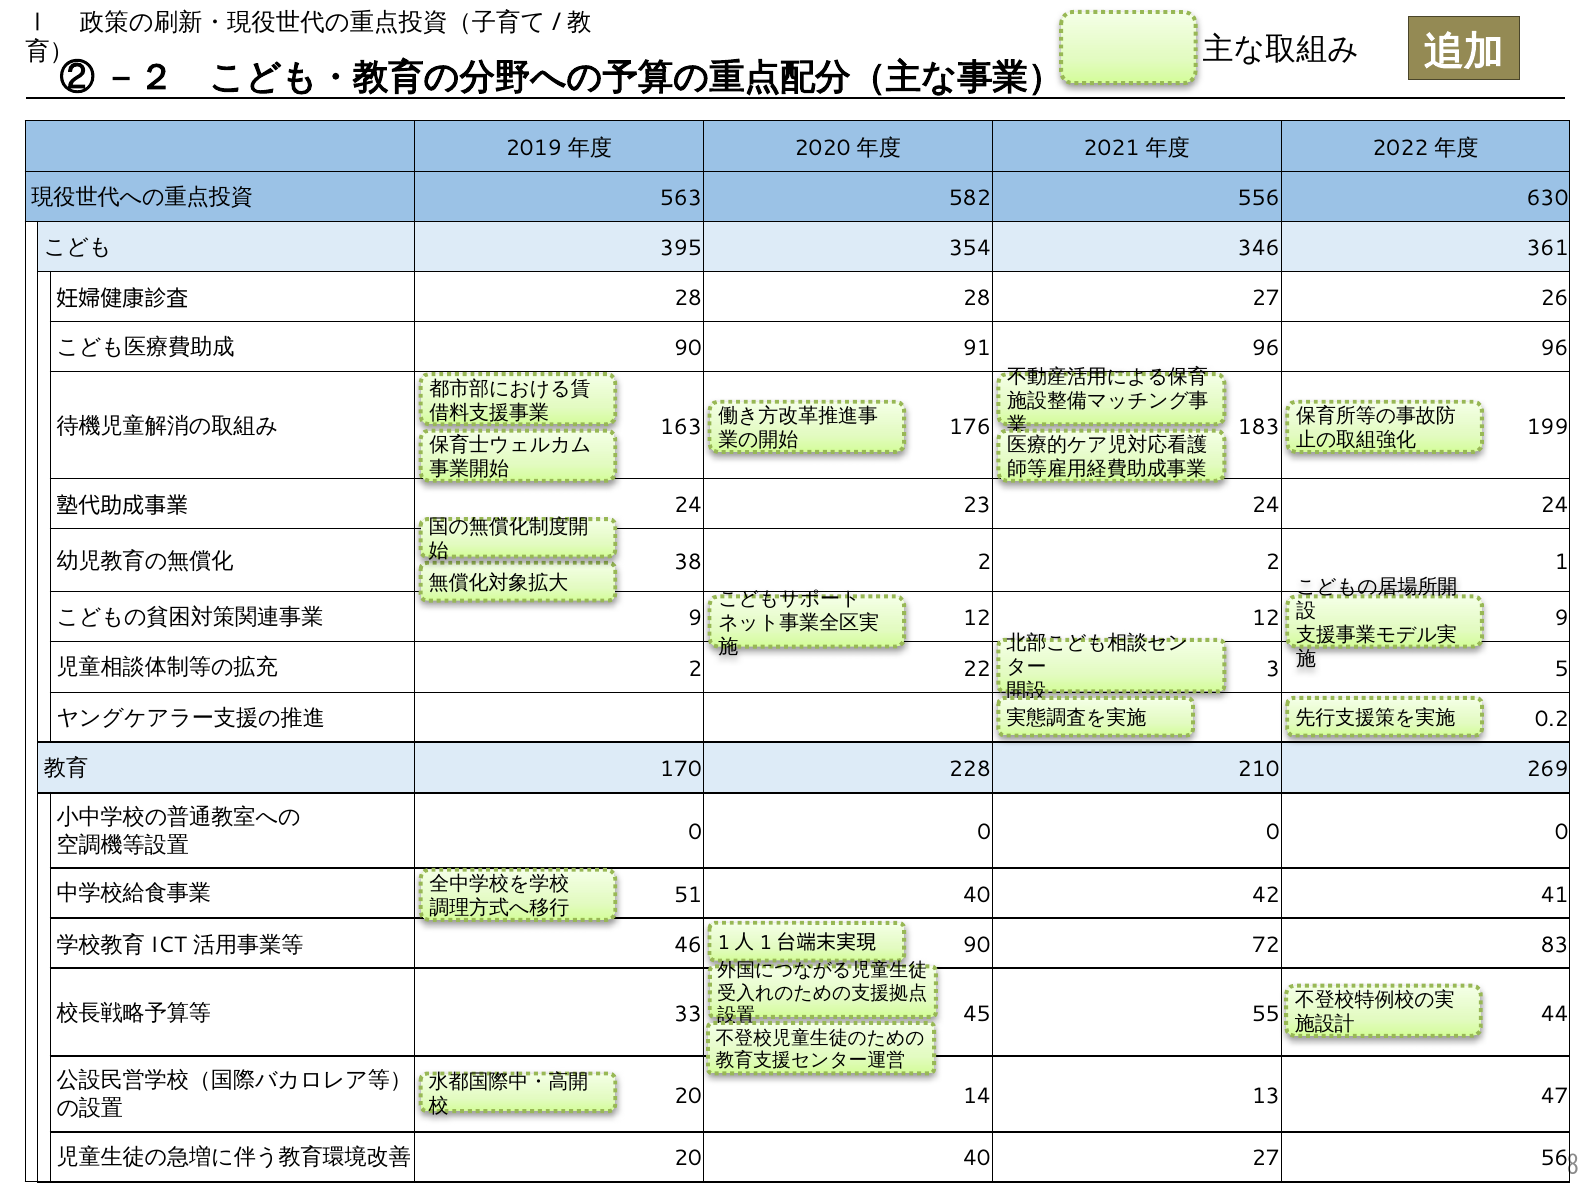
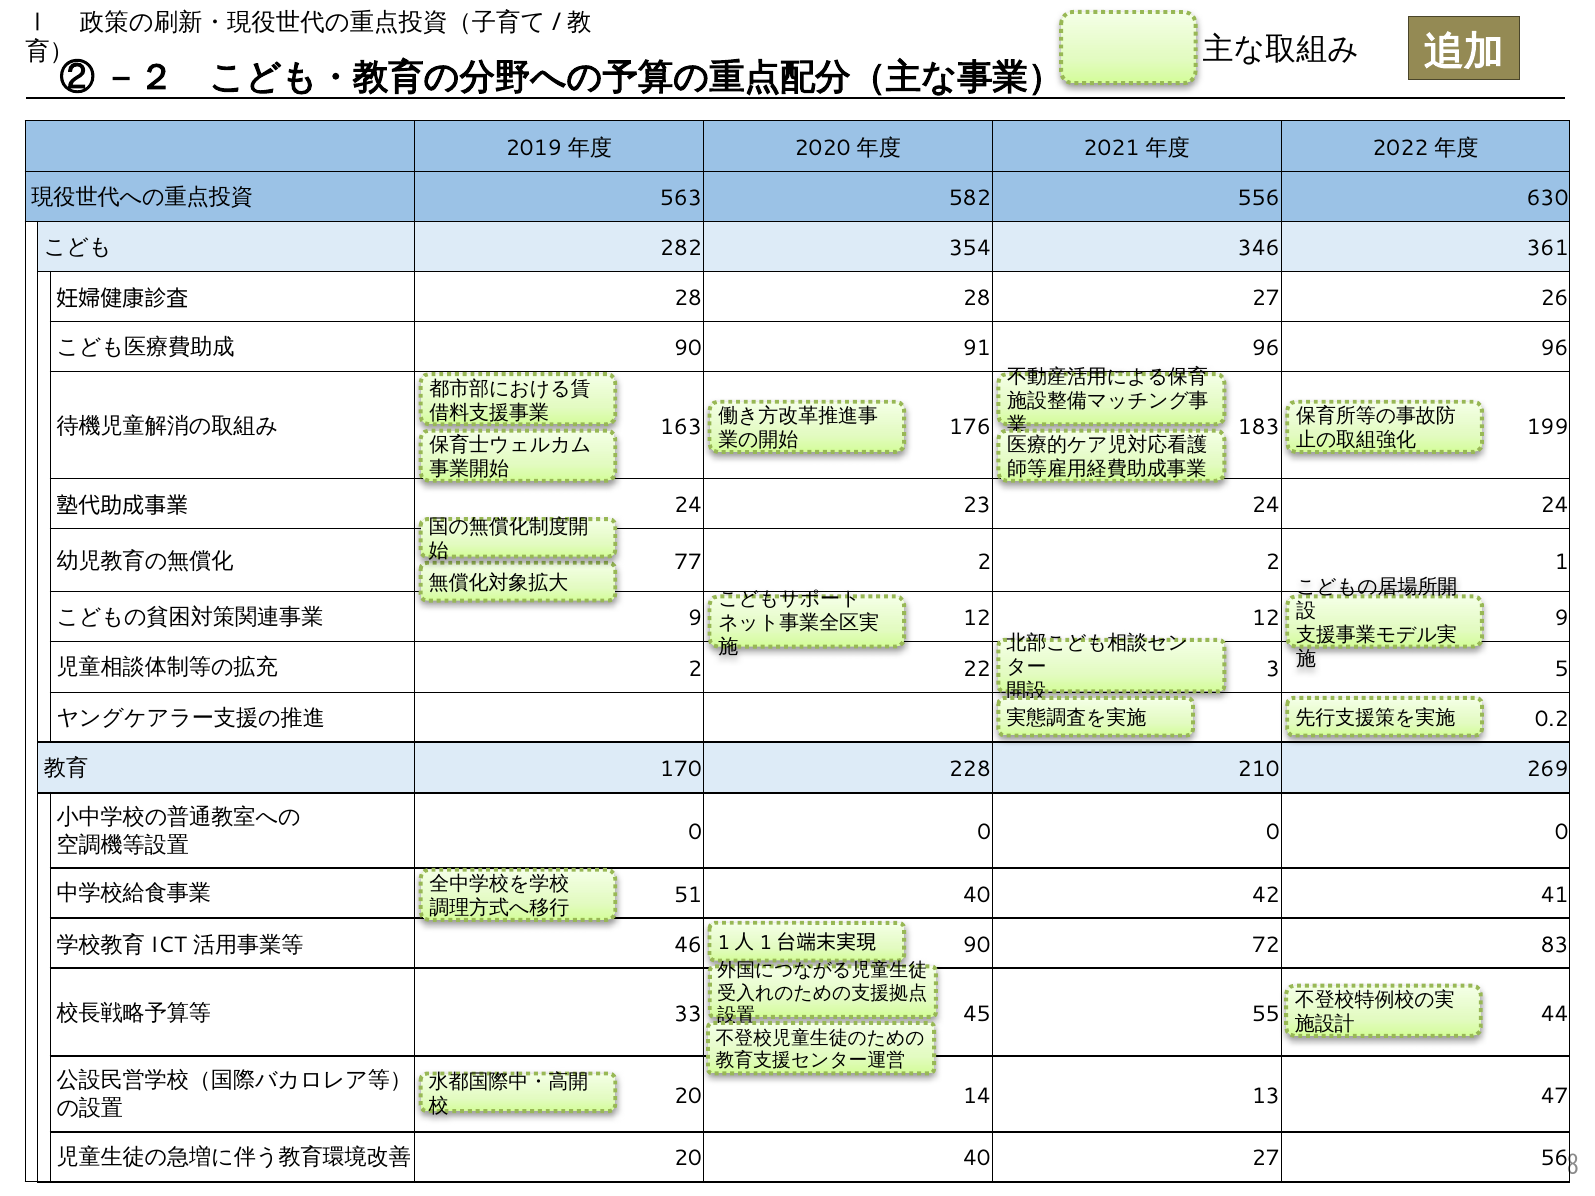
395: 395 -> 282
38: 38 -> 77
